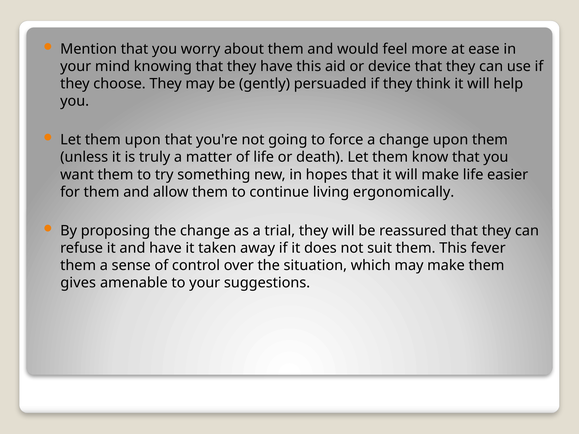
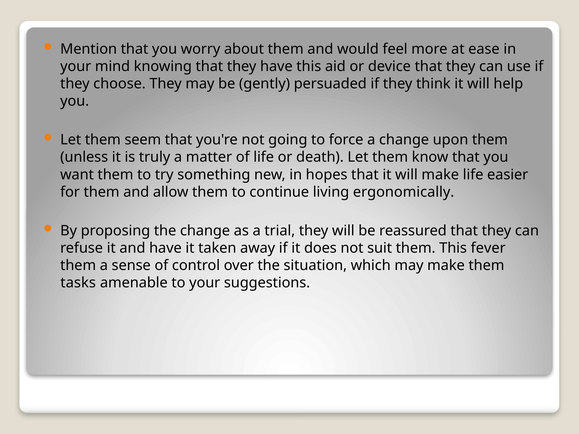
them upon: upon -> seem
gives: gives -> tasks
